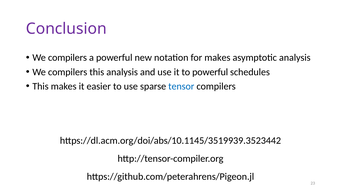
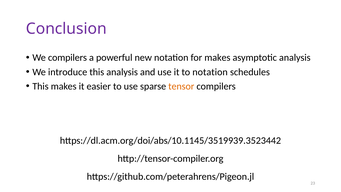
compilers at (68, 72): compilers -> introduce
to powerful: powerful -> notation
tensor colour: blue -> orange
